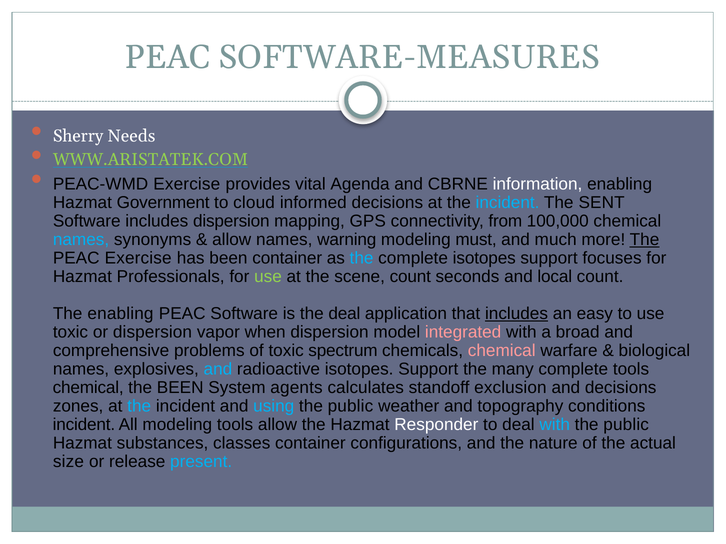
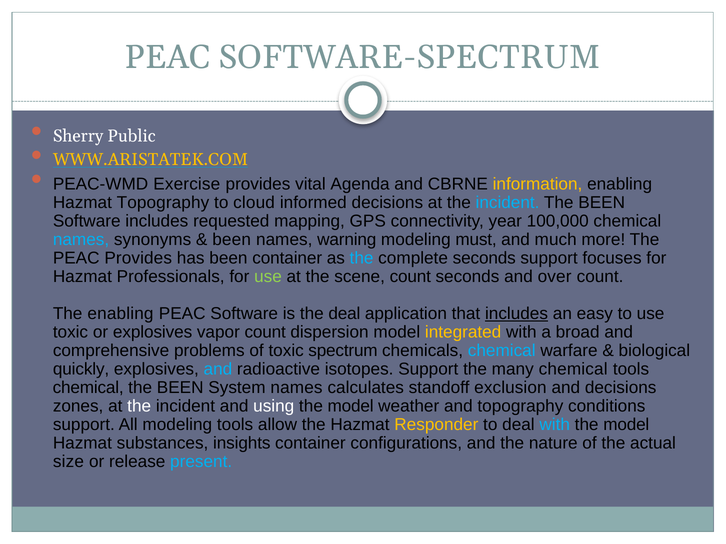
SOFTWARE-MEASURES: SOFTWARE-MEASURES -> SOFTWARE-SPECTRUM
Needs: Needs -> Public
WWW.ARISTATEK.COM colour: light green -> yellow
information colour: white -> yellow
Hazmat Government: Government -> Topography
SENT at (602, 203): SENT -> BEEN
includes dispersion: dispersion -> requested
from: from -> year
allow at (232, 240): allow -> been
The at (645, 240) underline: present -> none
PEAC Exercise: Exercise -> Provides
complete isotopes: isotopes -> seconds
local: local -> over
or dispersion: dispersion -> explosives
vapor when: when -> count
integrated colour: pink -> yellow
chemical at (502, 351) colour: pink -> light blue
names at (81, 370): names -> quickly
many complete: complete -> chemical
System agents: agents -> names
the at (139, 407) colour: light blue -> white
using colour: light blue -> white
public at (350, 407): public -> model
incident at (84, 425): incident -> support
Responder colour: white -> yellow
public at (626, 425): public -> model
classes: classes -> insights
